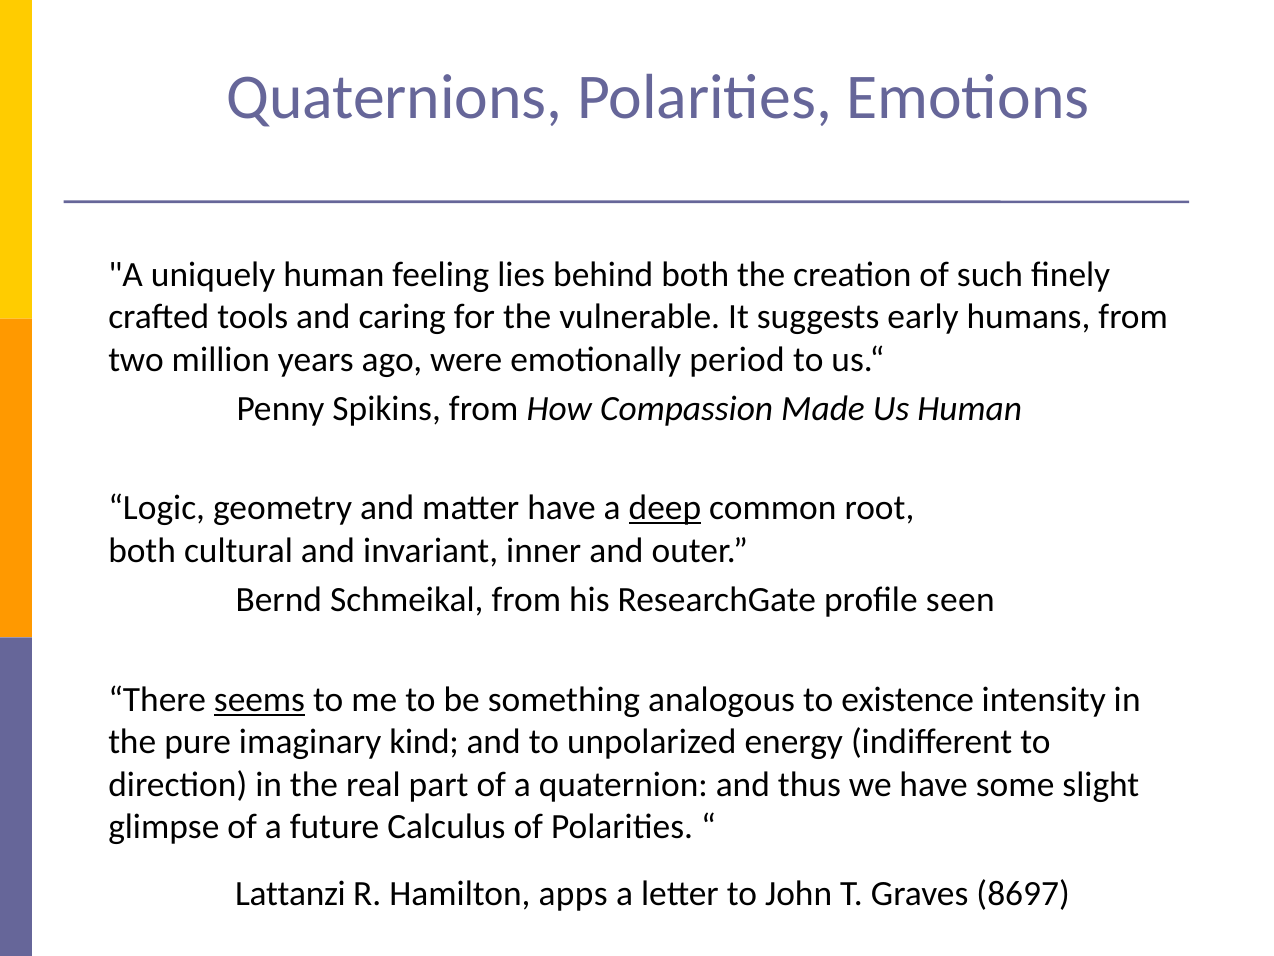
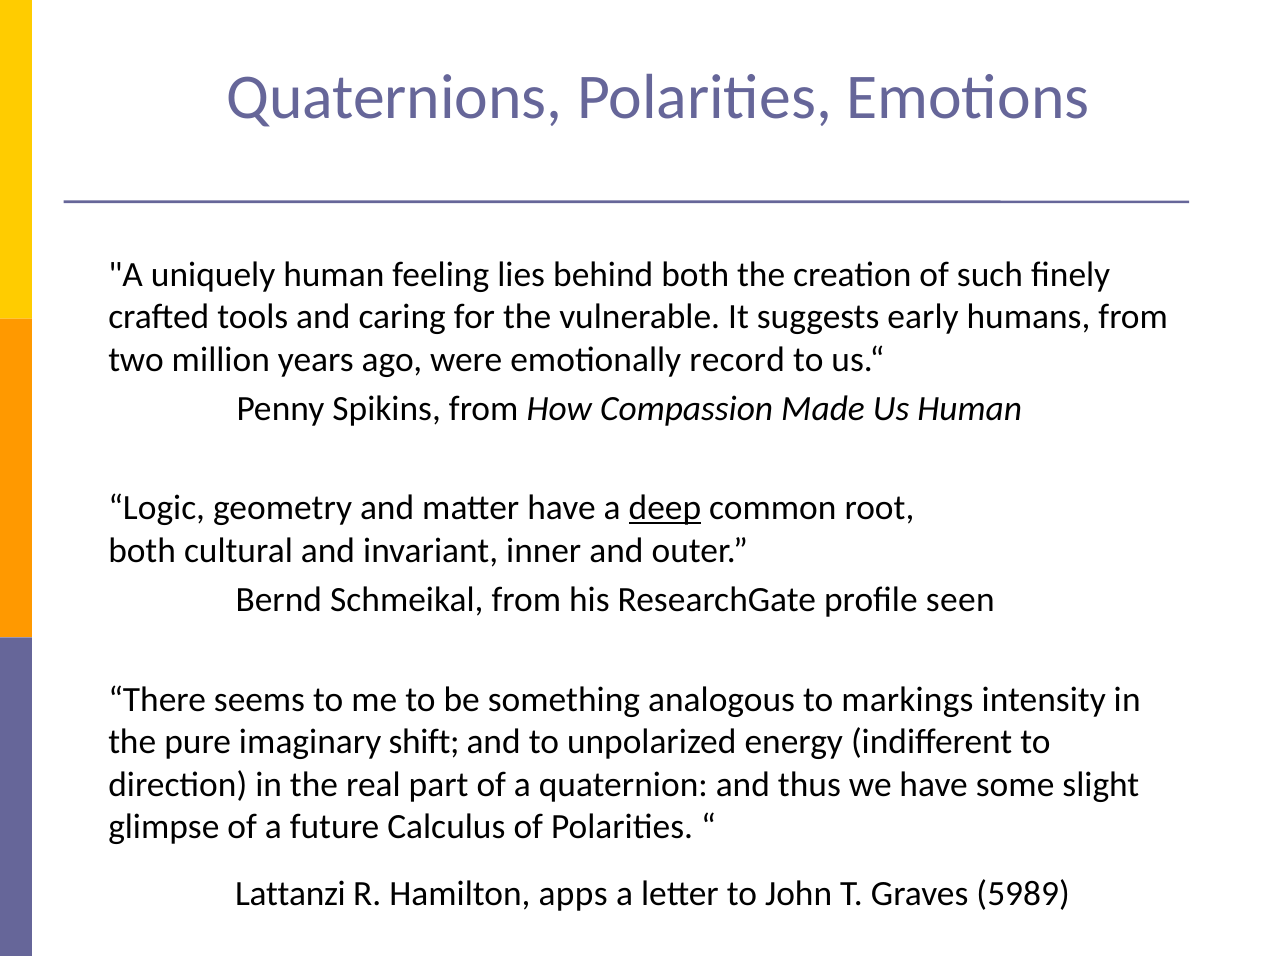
period: period -> record
seems underline: present -> none
existence: existence -> markings
kind: kind -> shift
8697: 8697 -> 5989
